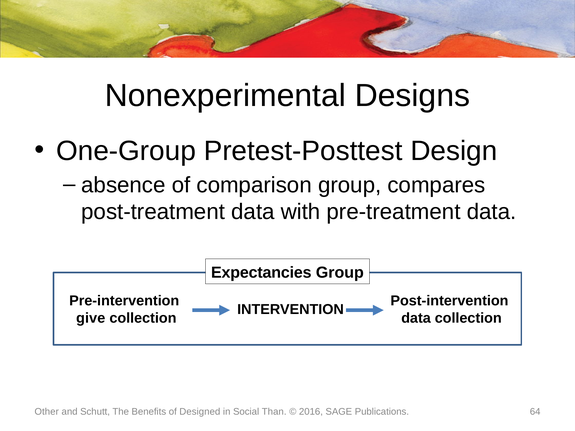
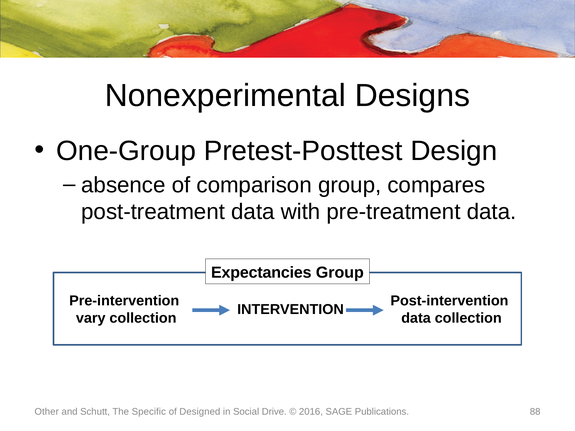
give: give -> vary
Benefits: Benefits -> Specific
Than: Than -> Drive
64: 64 -> 88
